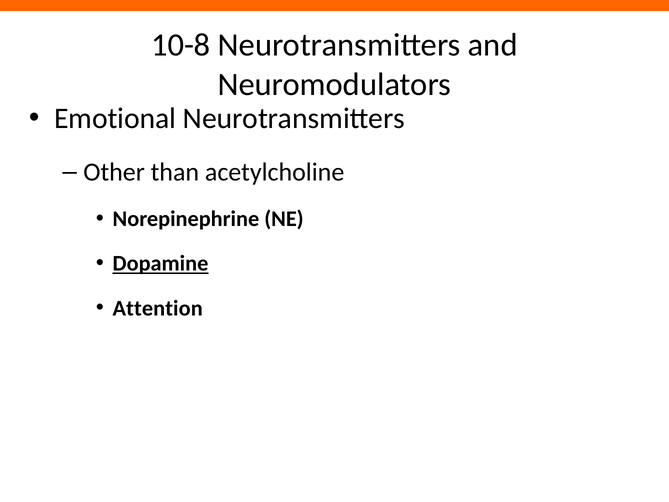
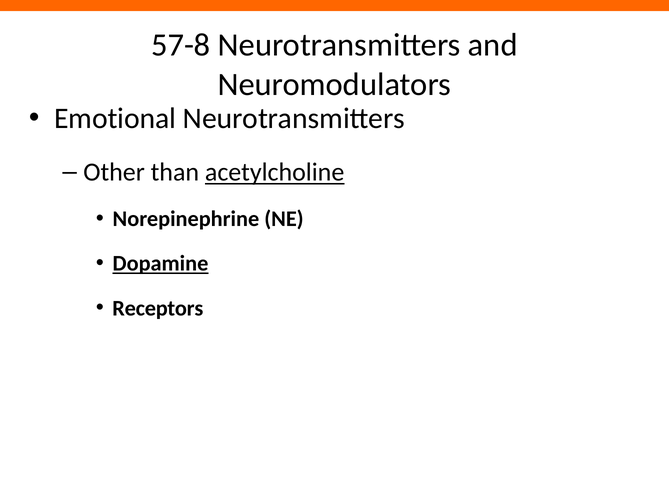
10-8: 10-8 -> 57-8
acetylcholine underline: none -> present
Attention: Attention -> Receptors
